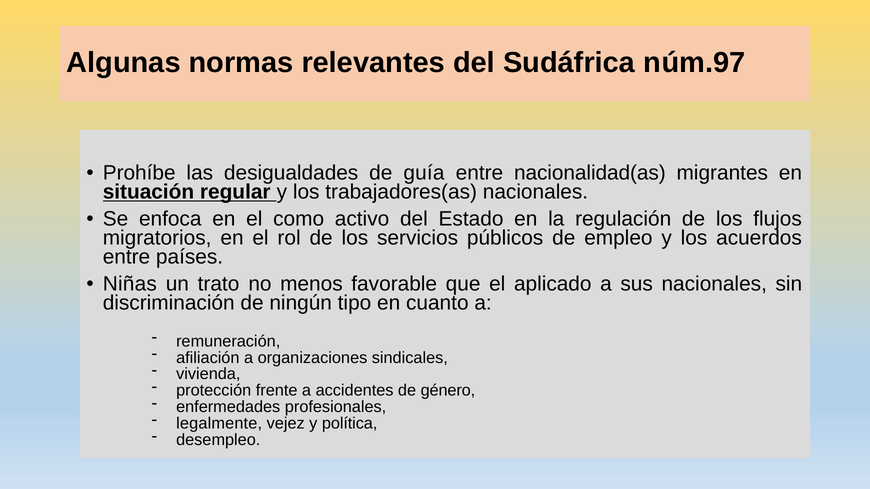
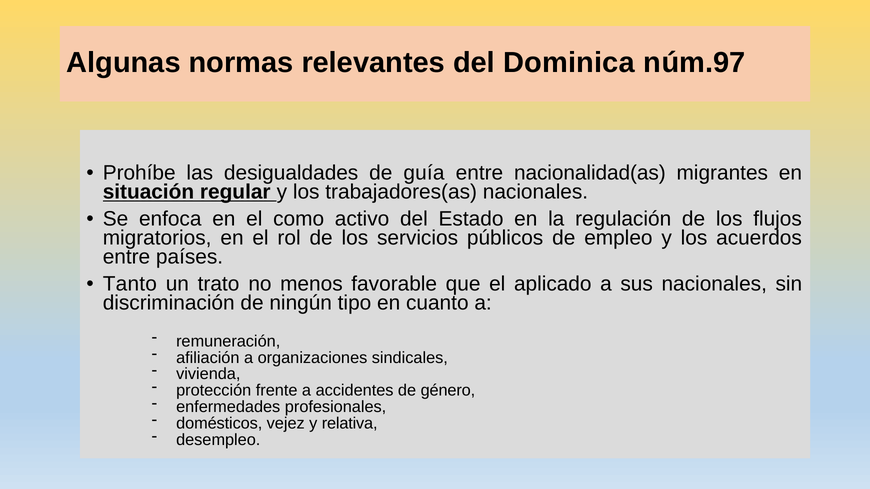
Sudáfrica: Sudáfrica -> Dominica
Niñas: Niñas -> Tanto
legalmente: legalmente -> domésticos
política: política -> relativa
